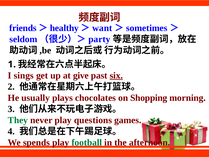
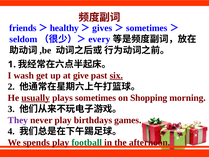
want: want -> gives
party: party -> every
sings: sings -> wash
usually underline: none -> present
plays chocolates: chocolates -> sometimes
They colour: green -> purple
questions: questions -> birthdays
